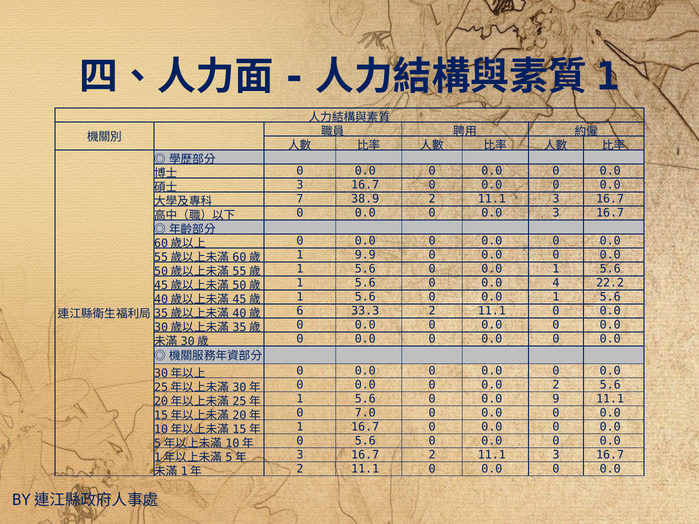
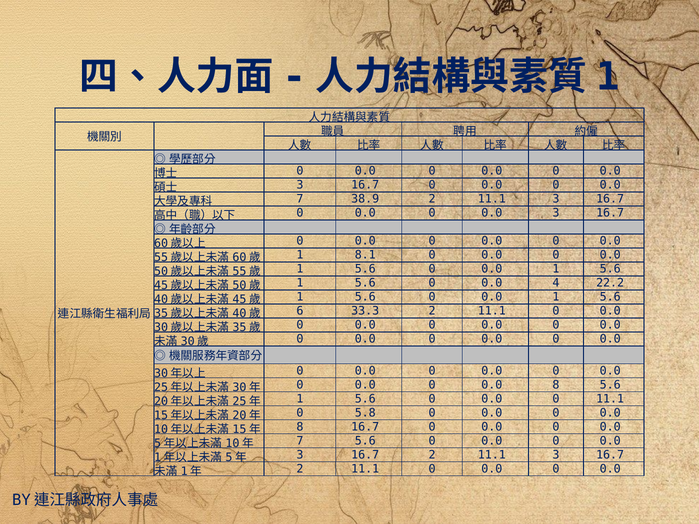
9.9: 9.9 -> 8.1
0.0 2: 2 -> 8
9 at (556, 399): 9 -> 0
7.0: 7.0 -> 5.8
1 at (300, 427): 1 -> 8
0 at (300, 441): 0 -> 7
